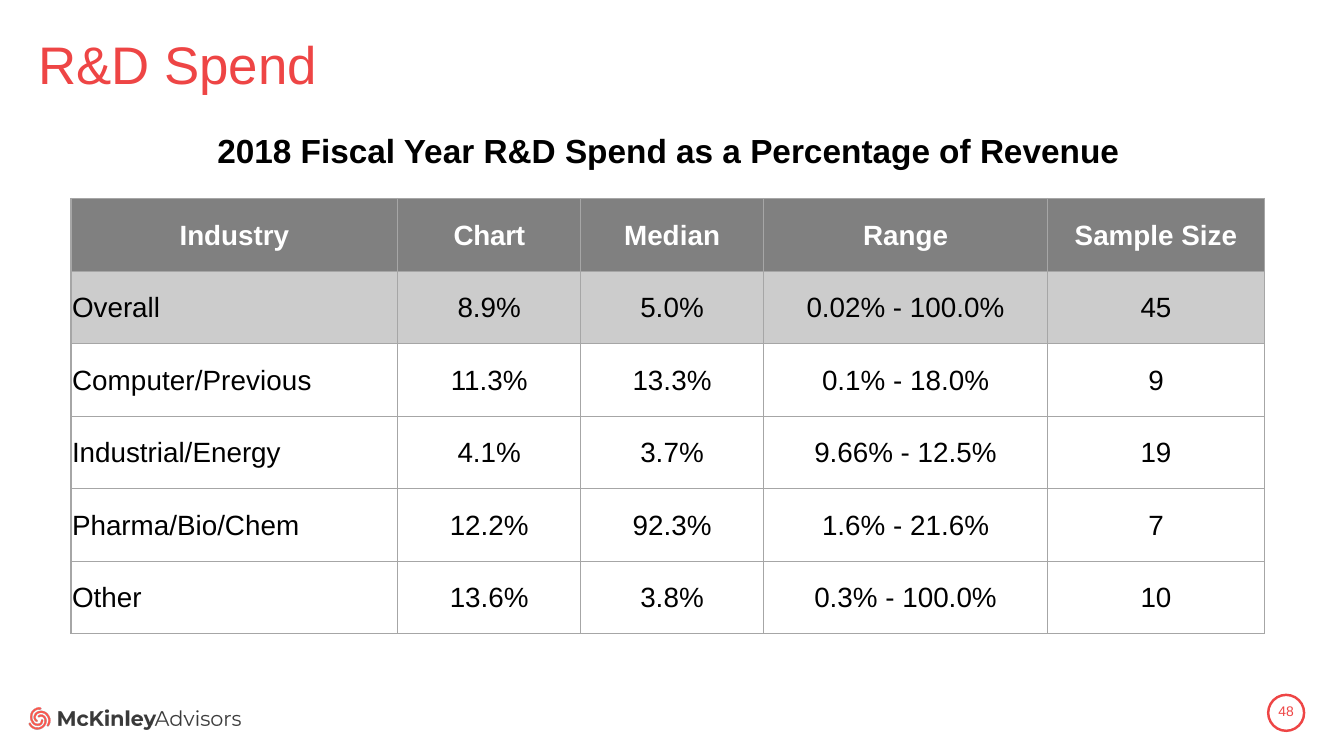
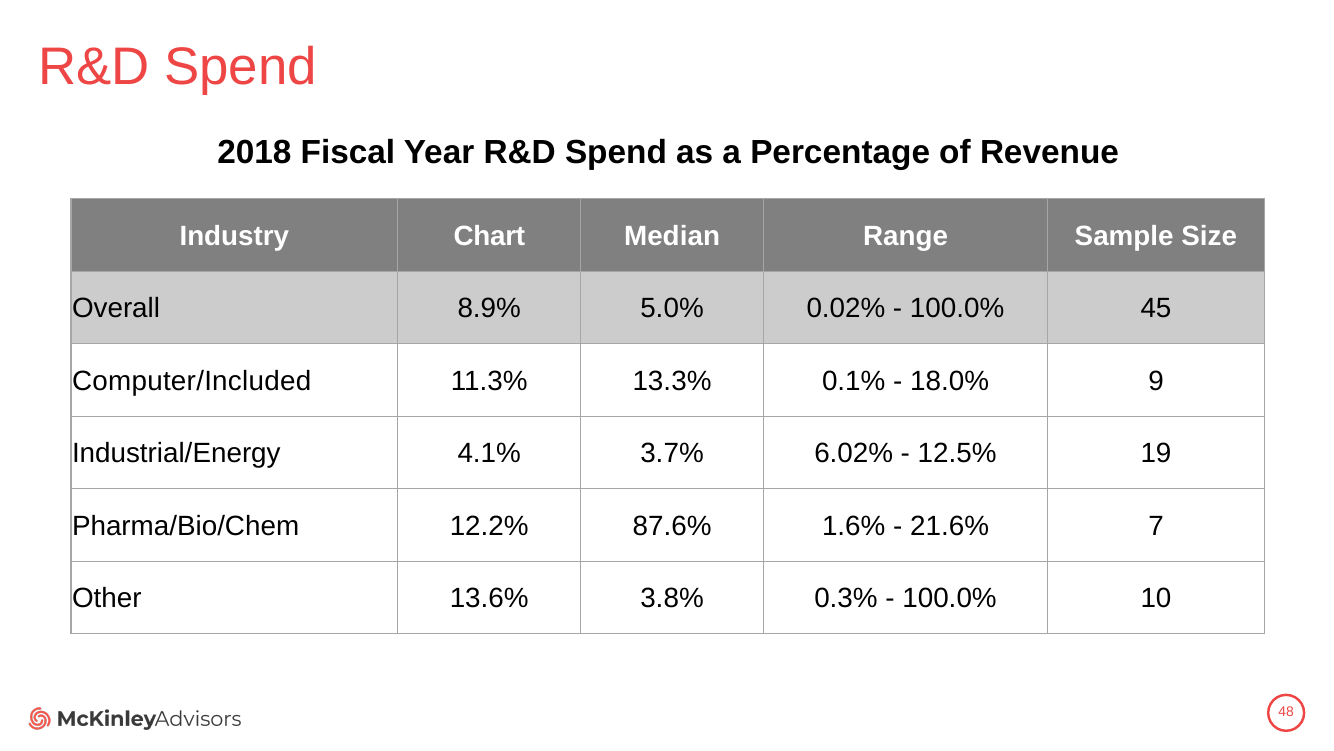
Computer/Previous: Computer/Previous -> Computer/Included
9.66%: 9.66% -> 6.02%
92.3%: 92.3% -> 87.6%
